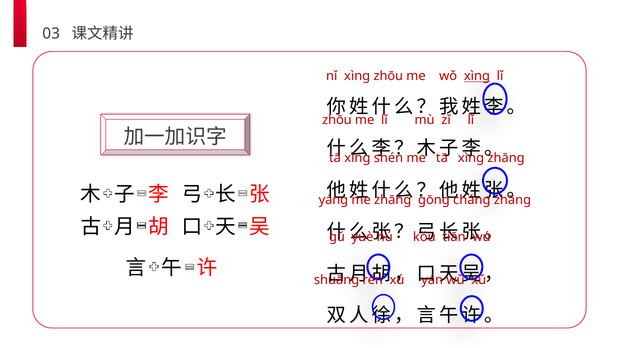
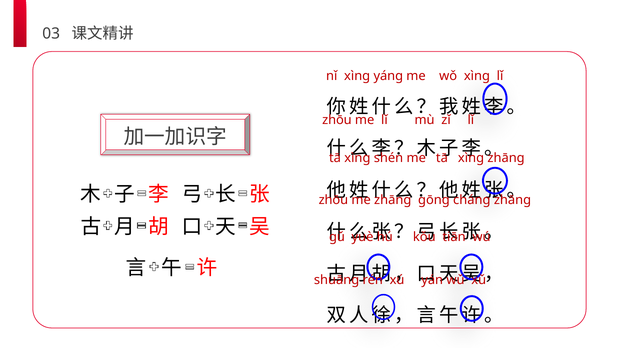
xìnɡ zhōu: zhōu -> yánɡ
xìnɡ at (477, 76) underline: present -> none
yánɡ at (333, 200): yánɡ -> zhōu
